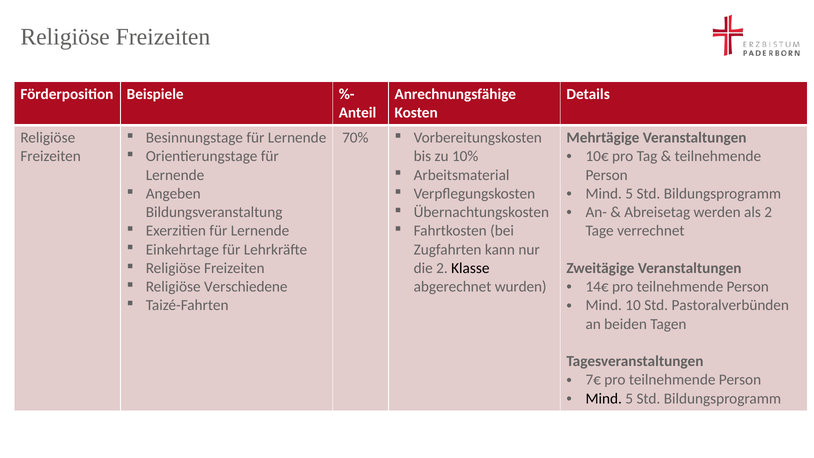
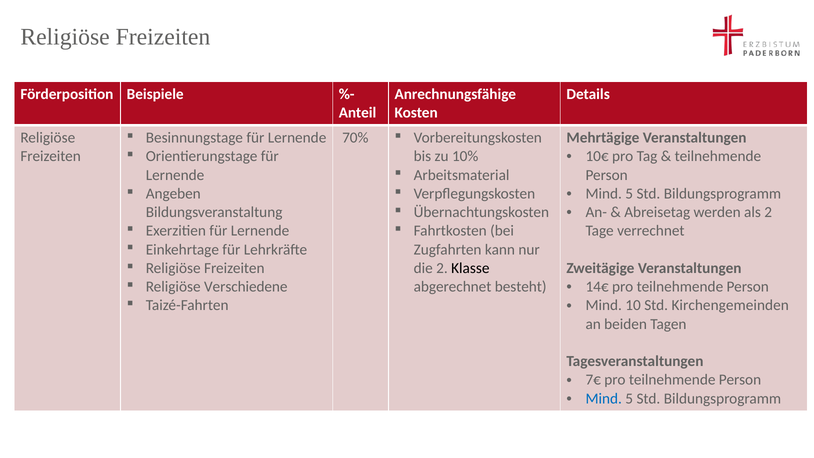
wurden: wurden -> besteht
Pastoralverbünden: Pastoralverbünden -> Kirchengemeinden
Mind at (604, 398) colour: black -> blue
